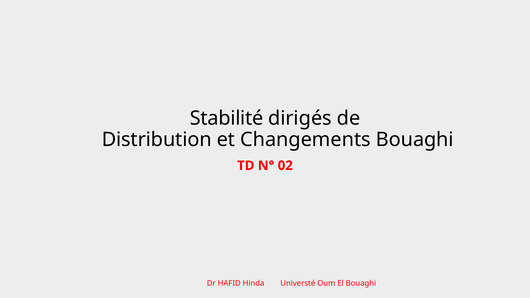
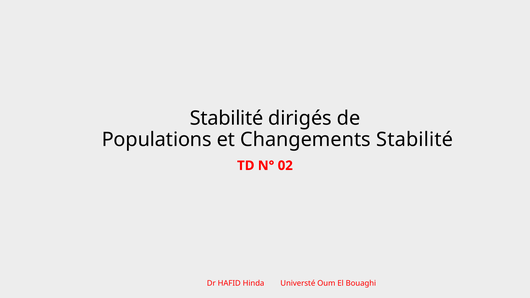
Distribution: Distribution -> Populations
Changements Bouaghi: Bouaghi -> Stabilité
